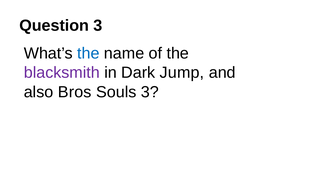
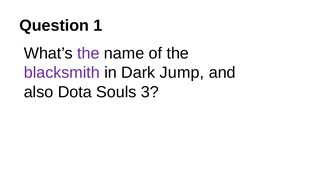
Question 3: 3 -> 1
the at (88, 53) colour: blue -> purple
Bros: Bros -> Dota
